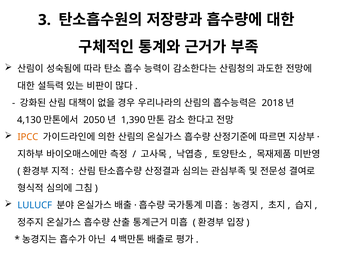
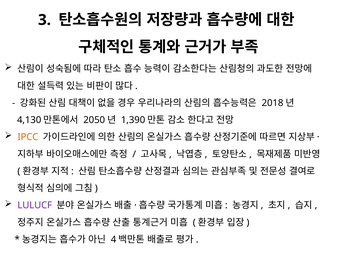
LULUCF colour: blue -> purple
